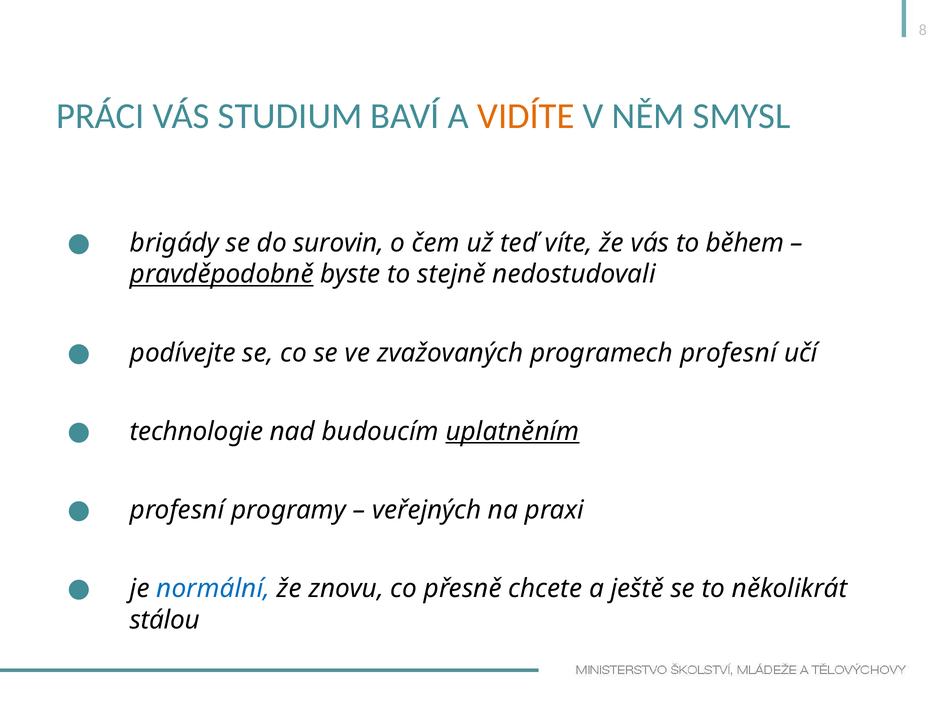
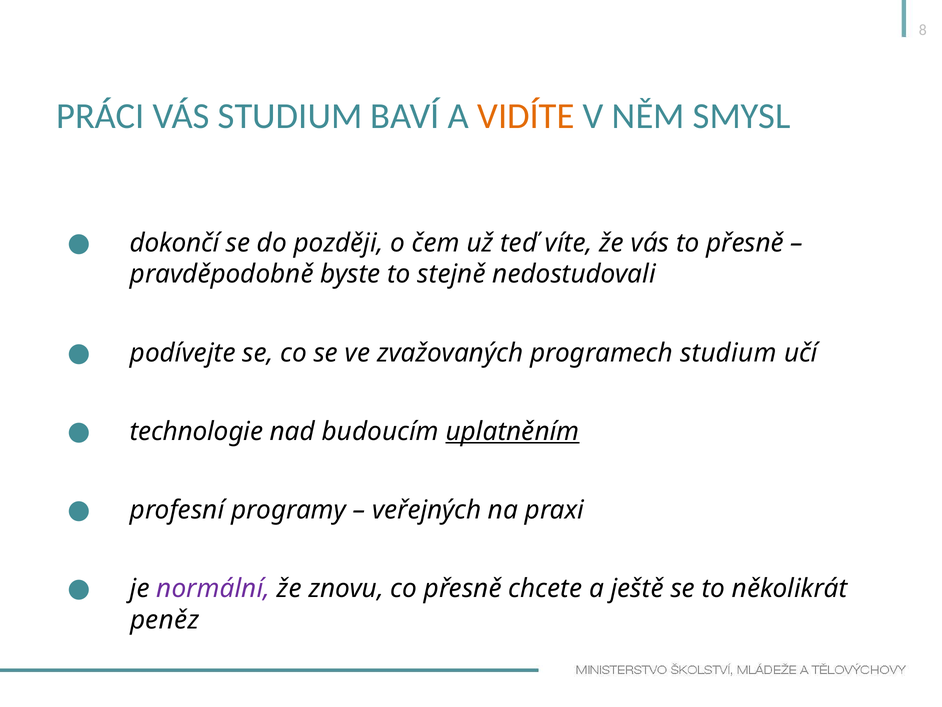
brigády: brigády -> dokončí
surovin: surovin -> později
to během: během -> přesně
pravděpodobně underline: present -> none
programech profesní: profesní -> studium
normální colour: blue -> purple
stálou: stálou -> peněz
